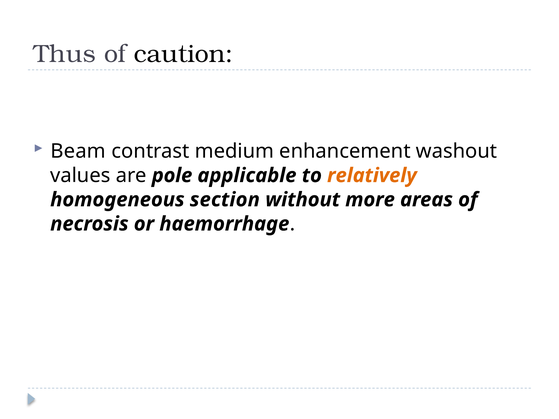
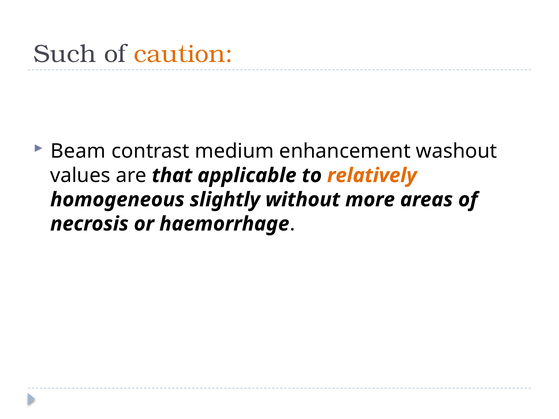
Thus: Thus -> Such
caution colour: black -> orange
pole: pole -> that
section: section -> slightly
